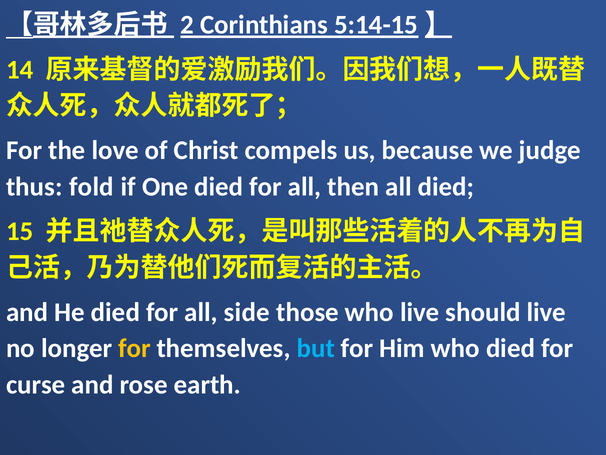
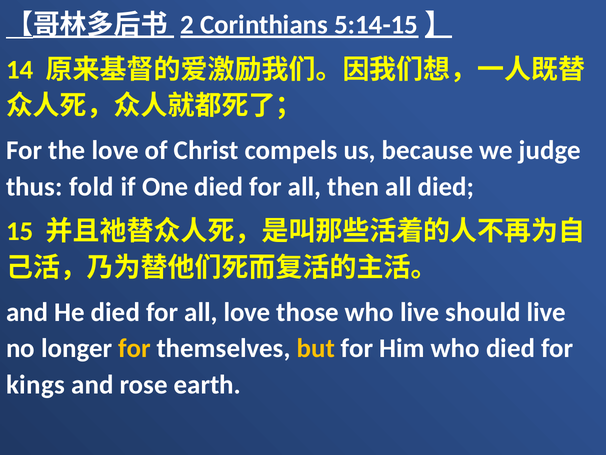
all side: side -> love
but colour: light blue -> yellow
curse: curse -> kings
